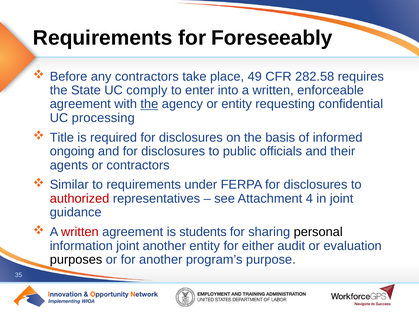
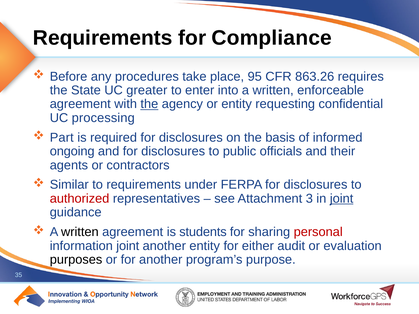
Foreseeably: Foreseeably -> Compliance
any contractors: contractors -> procedures
49: 49 -> 95
282.58: 282.58 -> 863.26
comply: comply -> greater
Title: Title -> Part
4: 4 -> 3
joint at (342, 199) underline: none -> present
written at (80, 232) colour: red -> black
personal colour: black -> red
